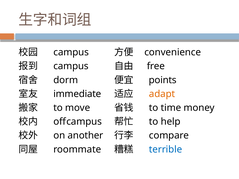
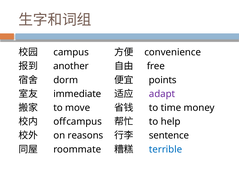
campus at (71, 66): campus -> another
adapt colour: orange -> purple
another: another -> reasons
compare: compare -> sentence
